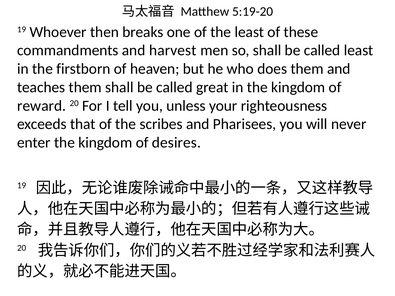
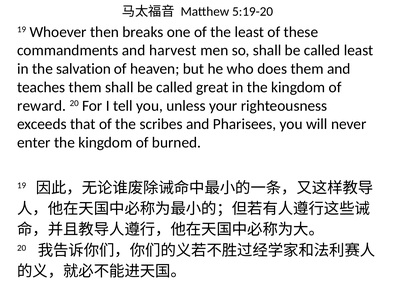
firstborn: firstborn -> salvation
desires: desires -> burned
